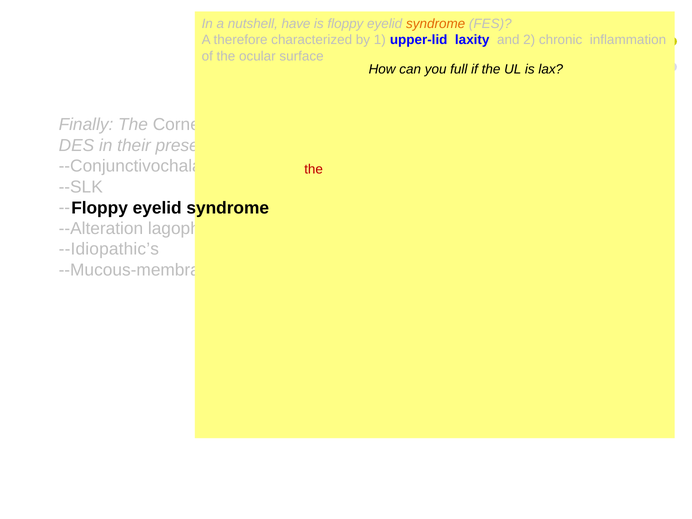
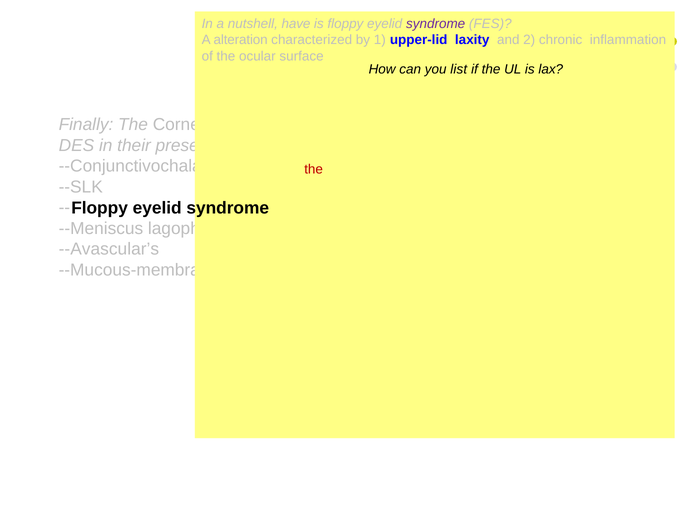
syndrome at (436, 24) colour: orange -> purple
therefore: therefore -> alteration
full: full -> list
--Alteration: --Alteration -> --Meniscus
--Idiopathic’s: --Idiopathic’s -> --Avascular’s
